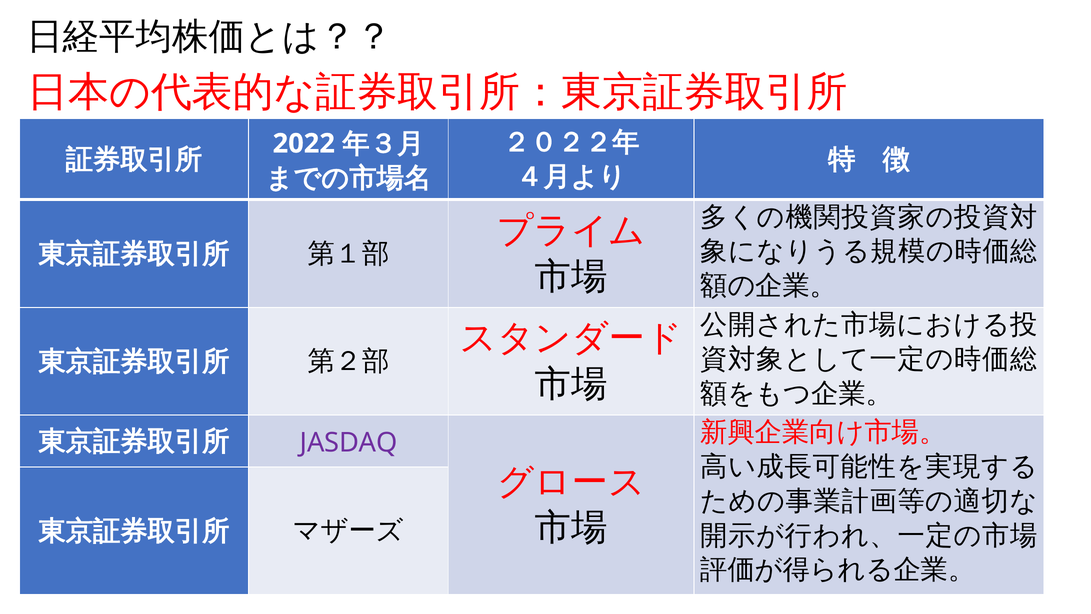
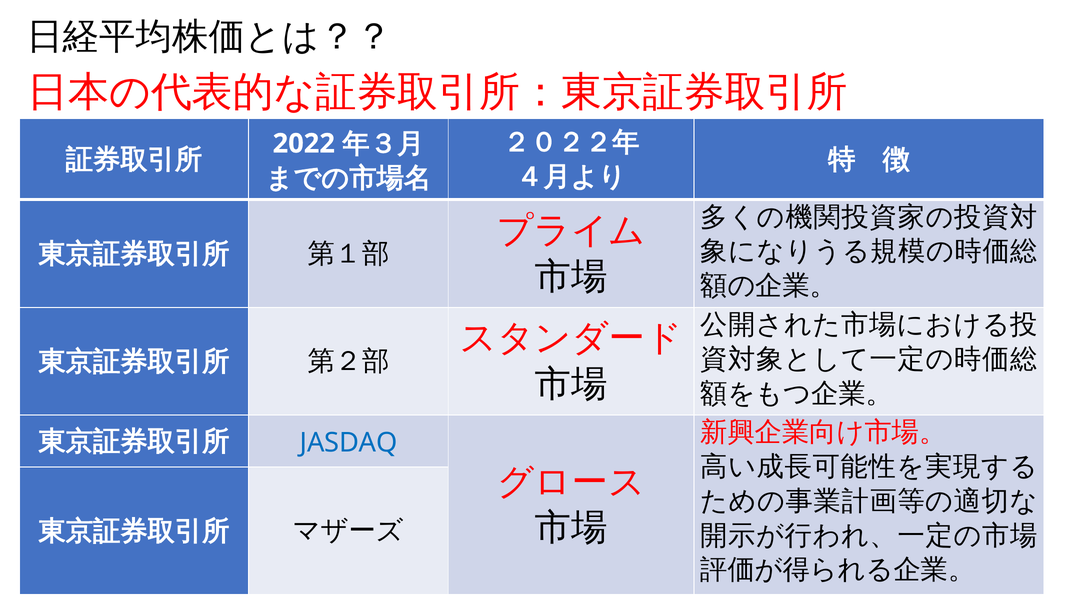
JASDAQ colour: purple -> blue
